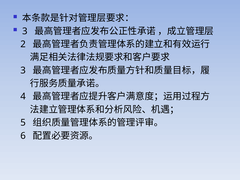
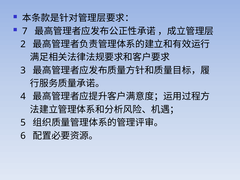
3 at (25, 31): 3 -> 7
